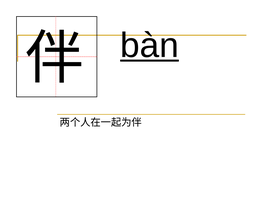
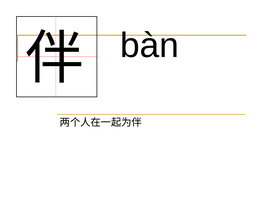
bàn underline: present -> none
